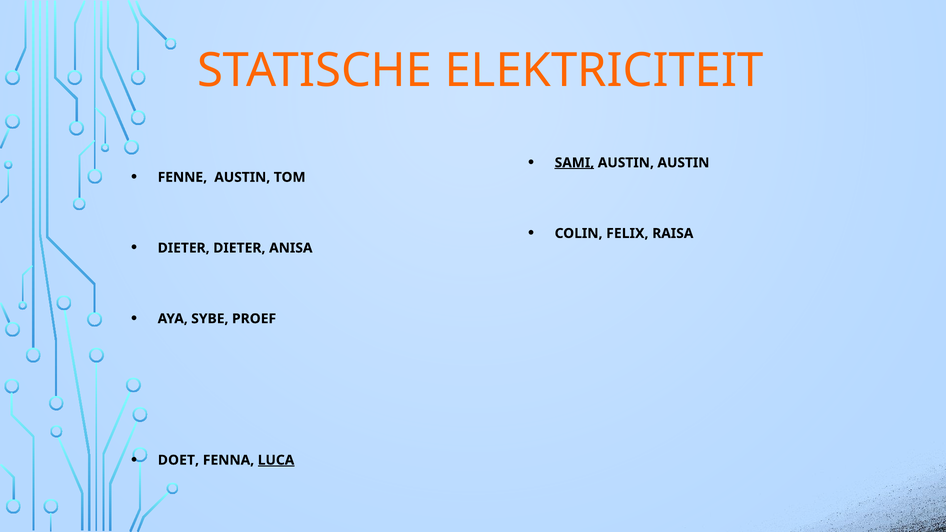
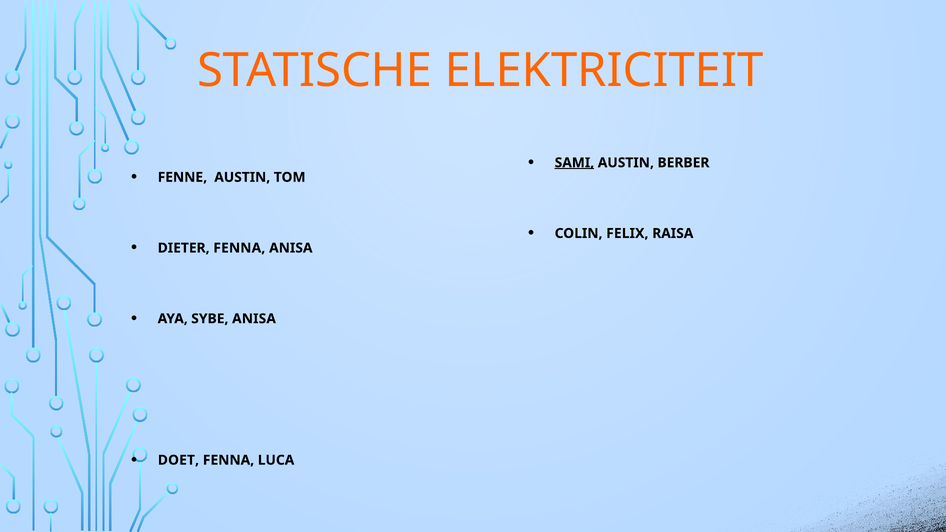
AUSTIN AUSTIN: AUSTIN -> BERBER
DIETER DIETER: DIETER -> FENNA
SYBE PROEF: PROEF -> ANISA
LUCA underline: present -> none
